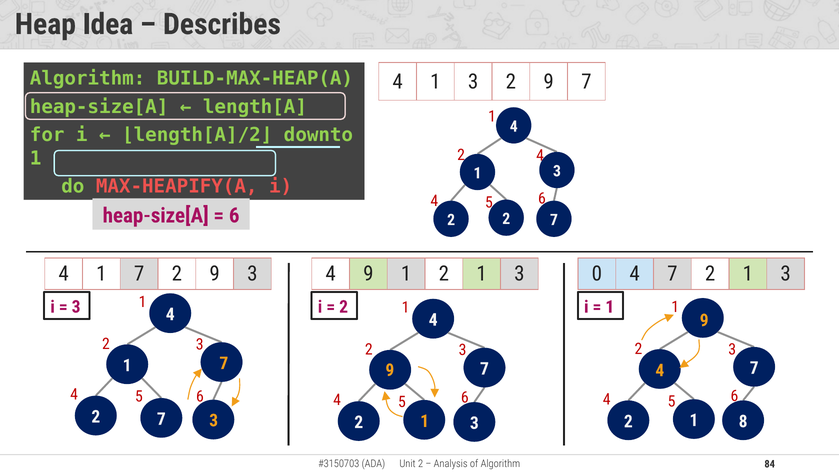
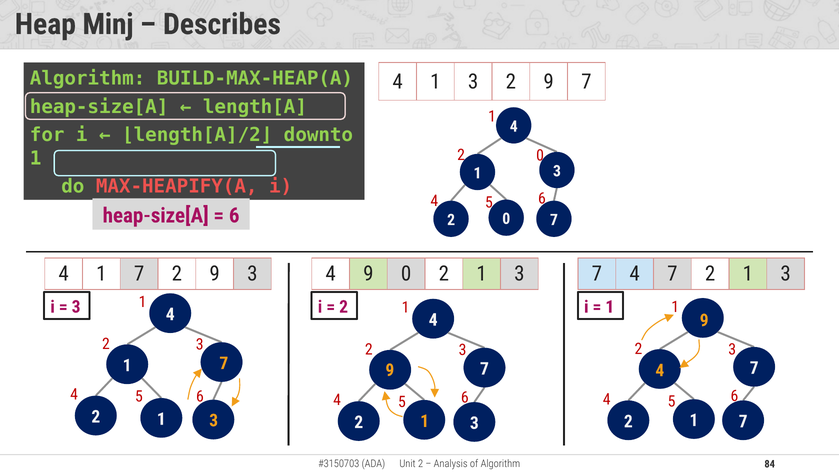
Idea: Idea -> Minj
4 at (540, 155): 4 -> 0
2 at (506, 219): 2 -> 0
4 9 1: 1 -> 0
0 at (597, 274): 0 -> 7
7 at (161, 419): 7 -> 1
8 at (743, 421): 8 -> 7
